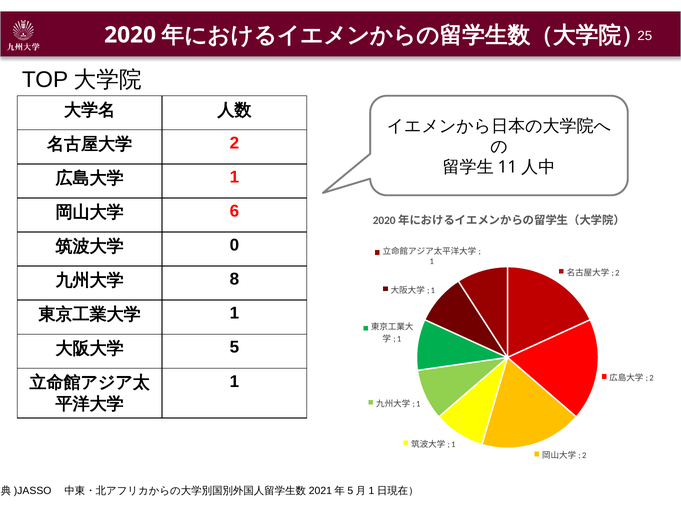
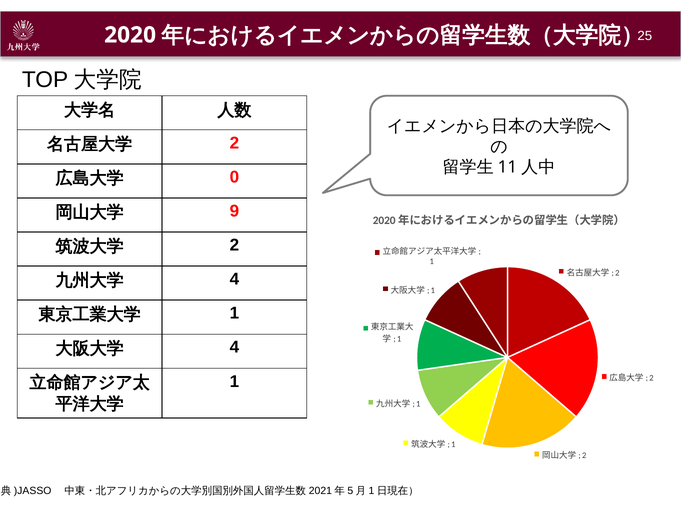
1 at (234, 177): 1 -> 0
6: 6 -> 9
0 at (234, 246): 0 -> 2
8 at (234, 280): 8 -> 4
5 at (234, 348): 5 -> 4
